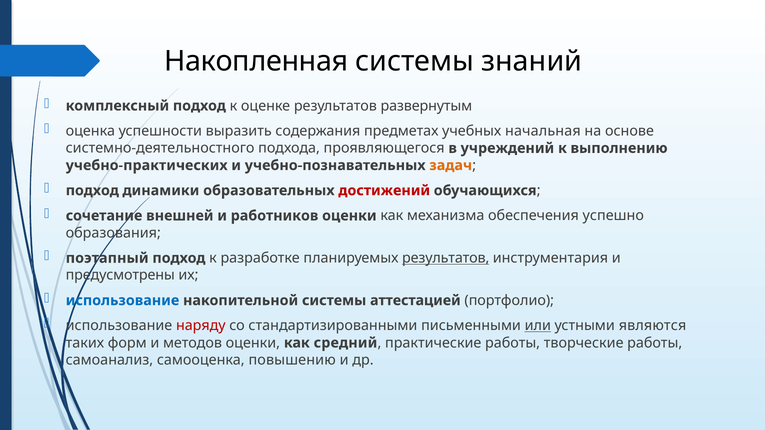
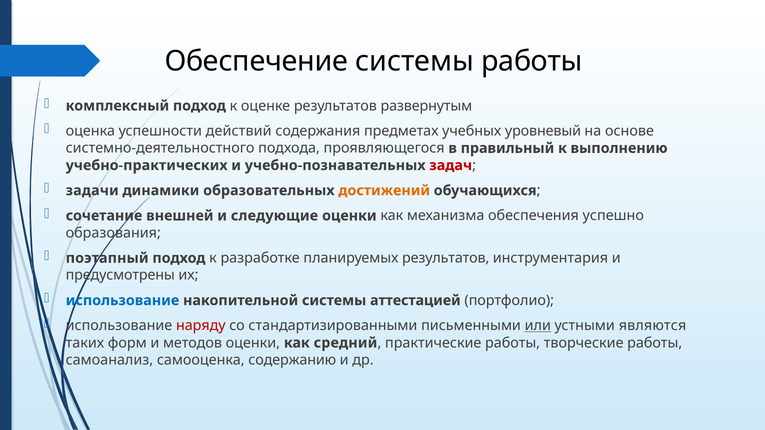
Накопленная: Накопленная -> Обеспечение
системы знаний: знаний -> работы
выразить: выразить -> действий
начальная: начальная -> уровневый
учреждений: учреждений -> правильный
задач colour: orange -> red
подход at (92, 191): подход -> задачи
достижений colour: red -> orange
работников: работников -> следующие
результатов at (446, 258) underline: present -> none
повышению: повышению -> содержанию
